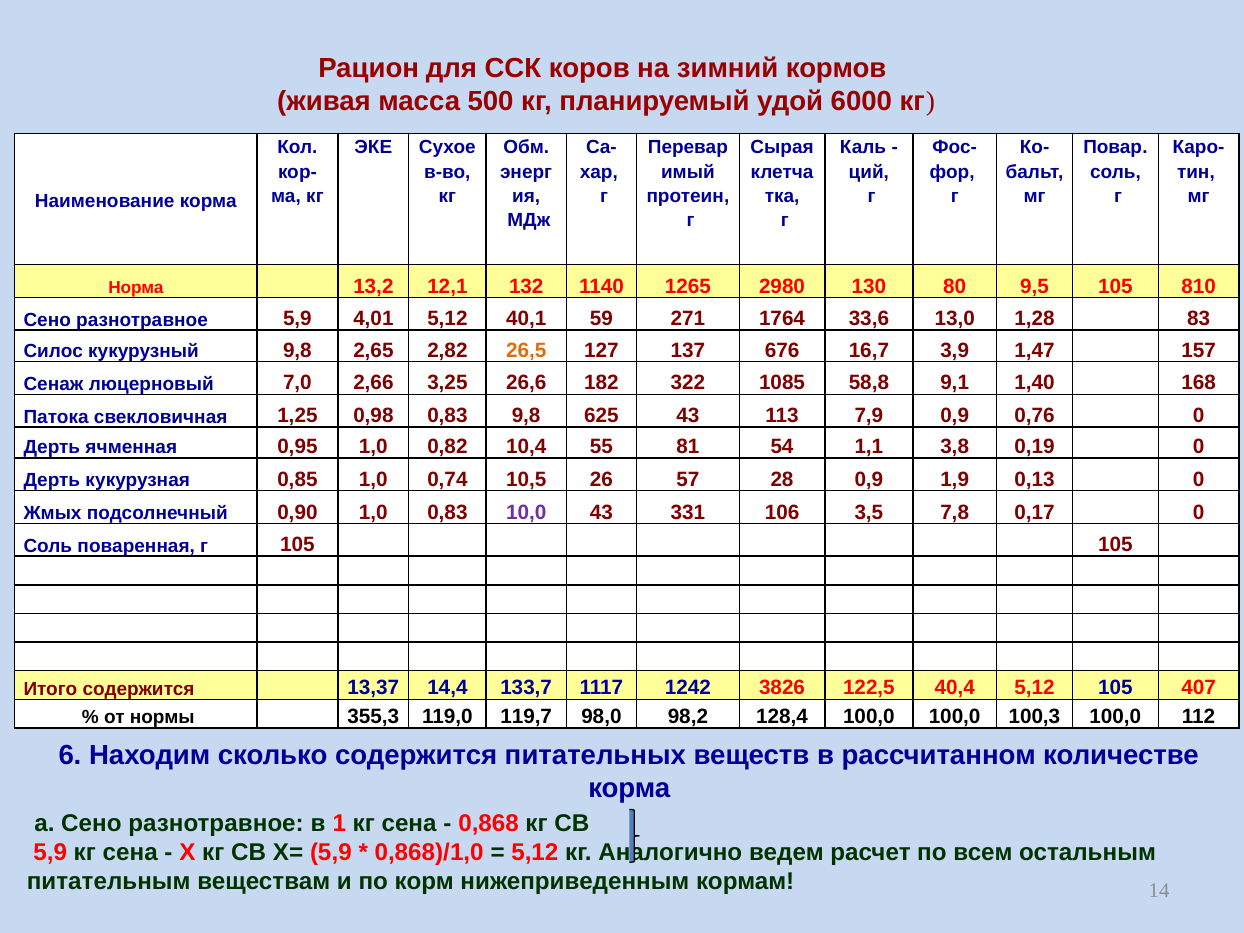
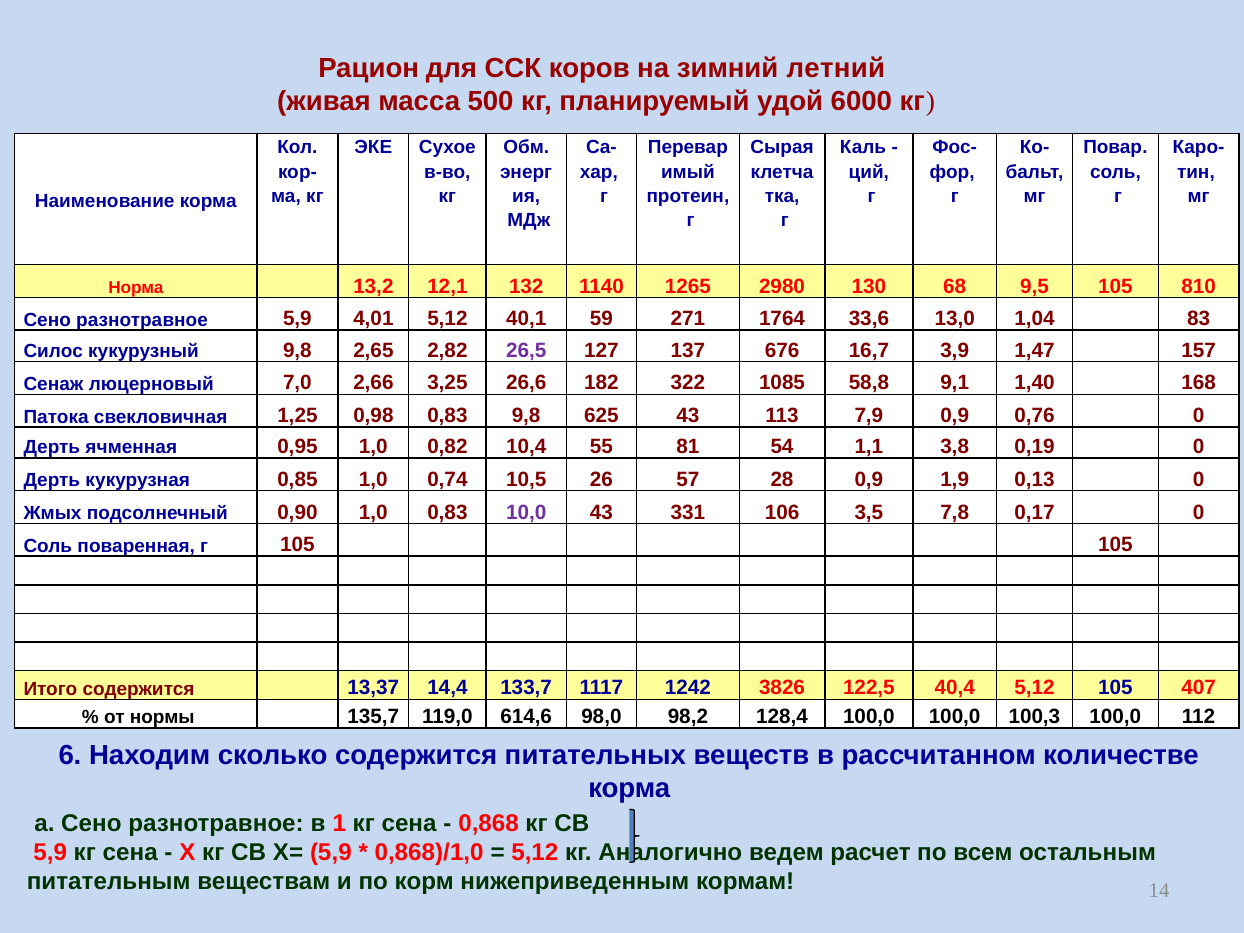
кормов: кормов -> летний
80: 80 -> 68
1,28: 1,28 -> 1,04
26,5 colour: orange -> purple
355,3: 355,3 -> 135,7
119,7: 119,7 -> 614,6
